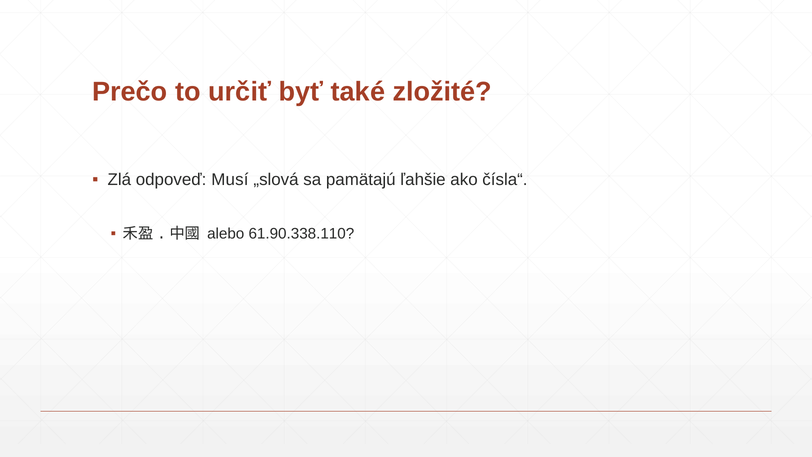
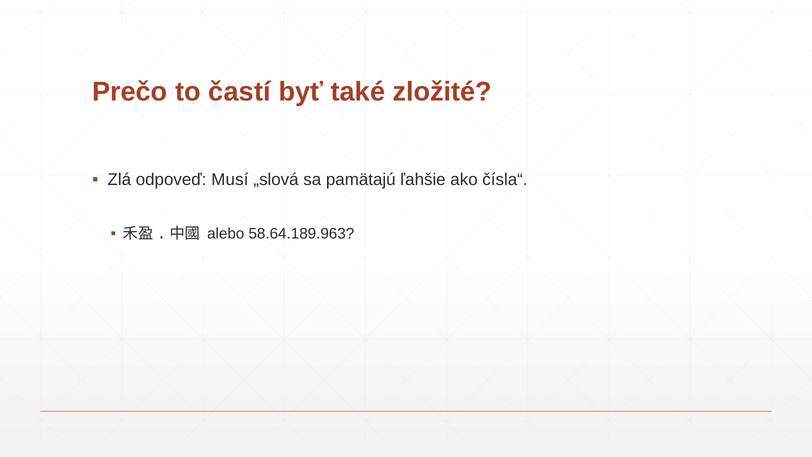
určiť: určiť -> častí
61.90.338.110: 61.90.338.110 -> 58.64.189.963
